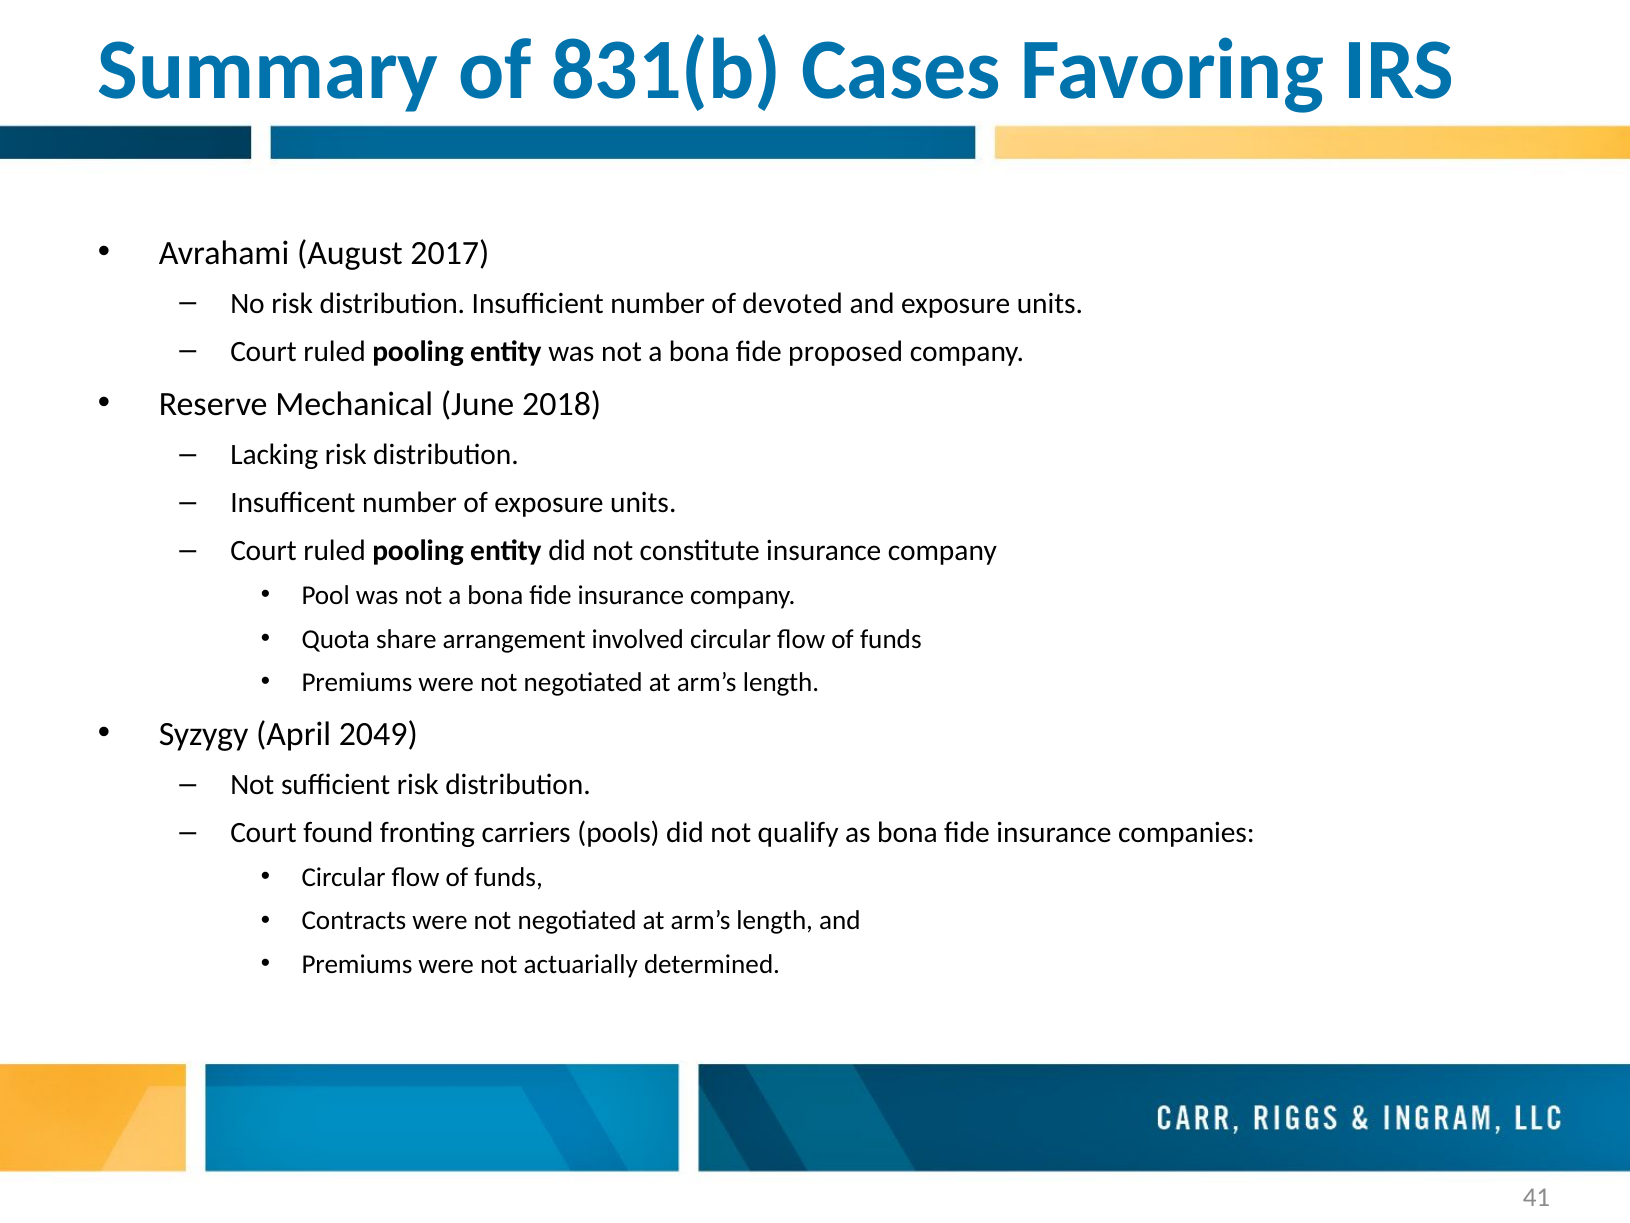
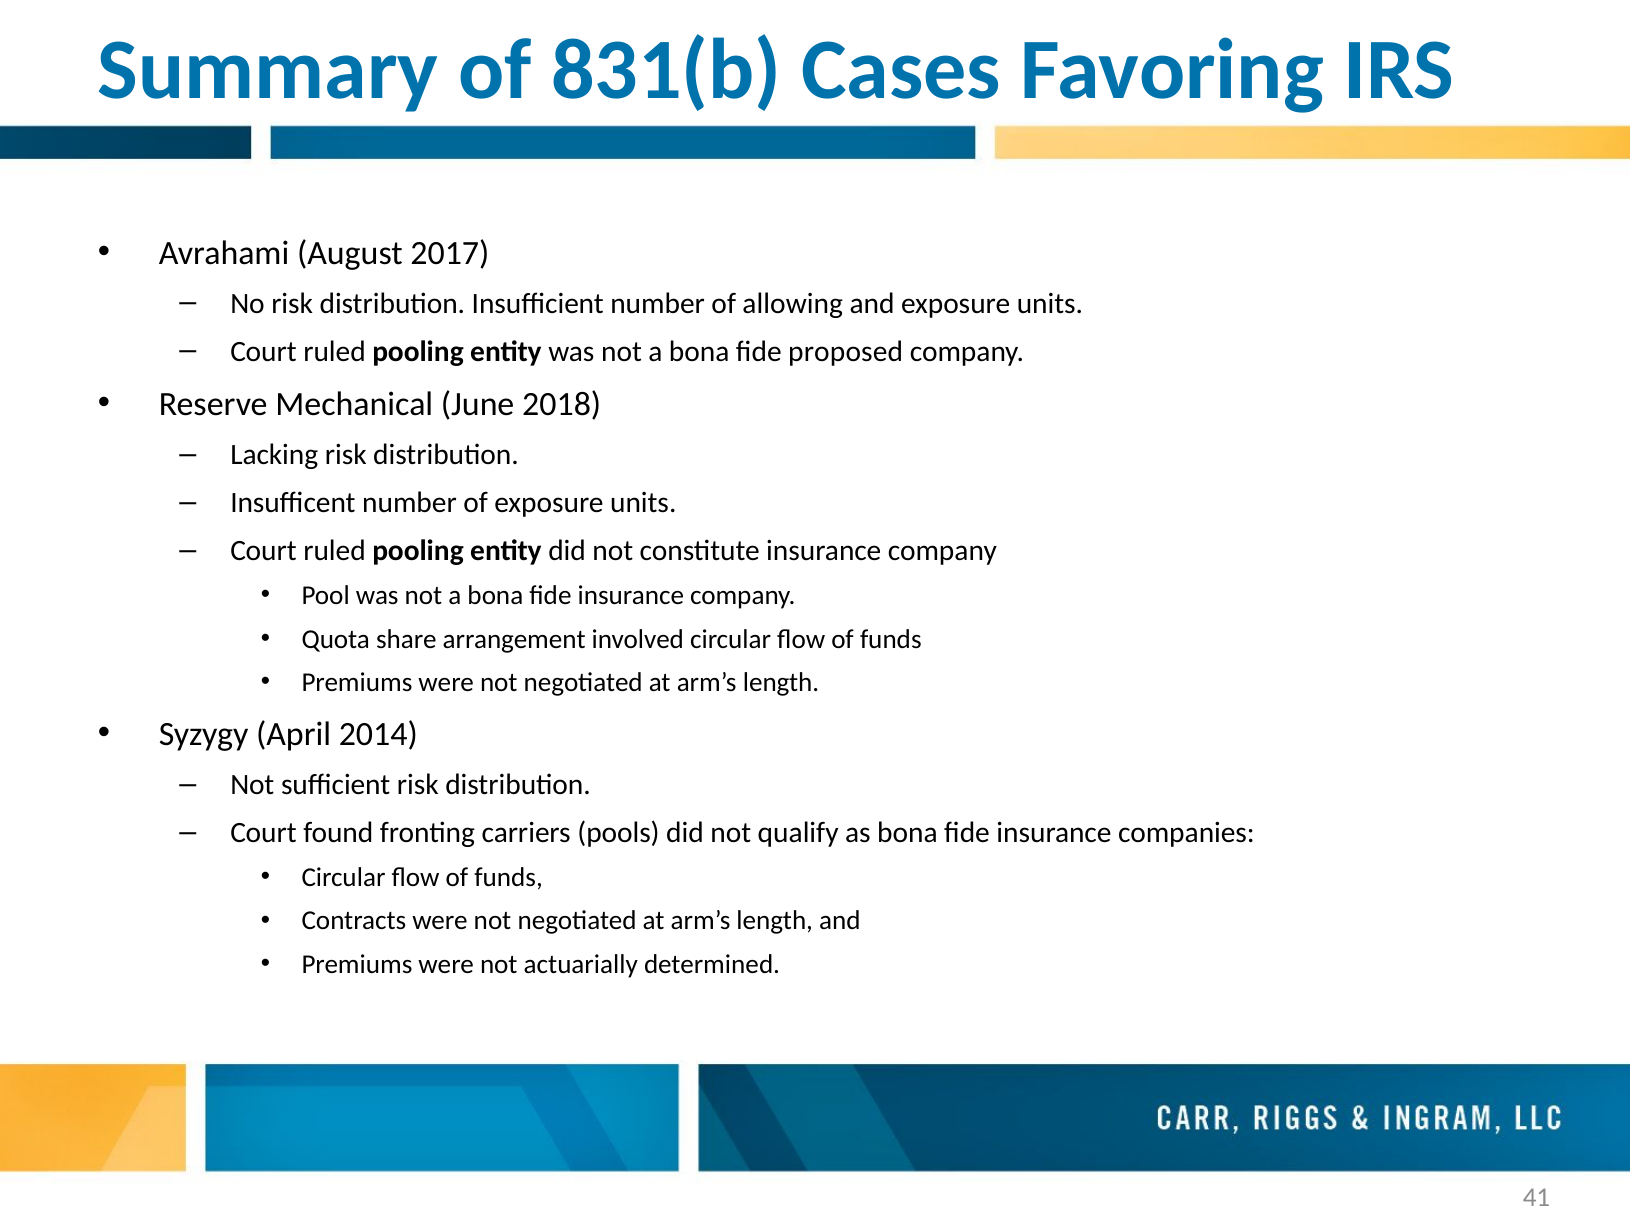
devoted: devoted -> allowing
2049: 2049 -> 2014
